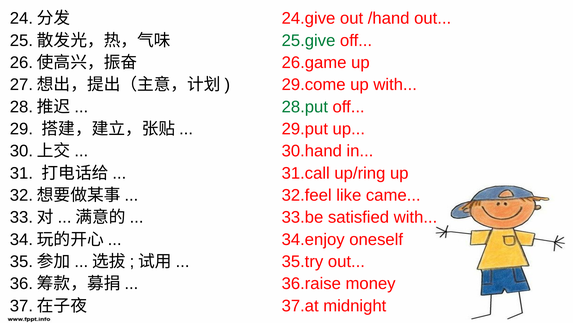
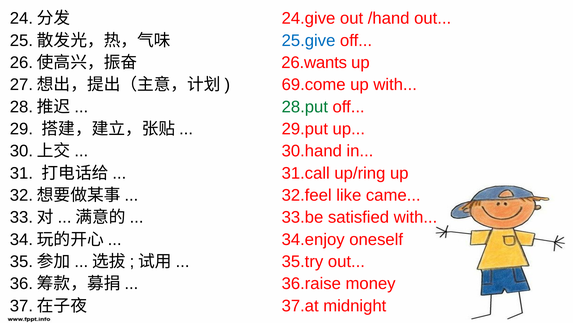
25.give colour: green -> blue
26.game: 26.game -> 26.wants
29.come: 29.come -> 69.come
